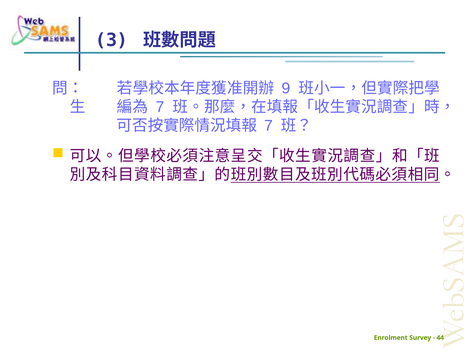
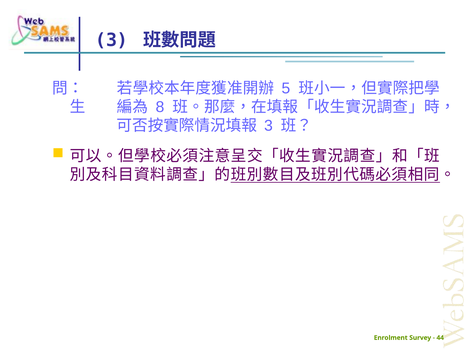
9: 9 -> 5
7 at (160, 107): 7 -> 8
7 at (268, 126): 7 -> 3
